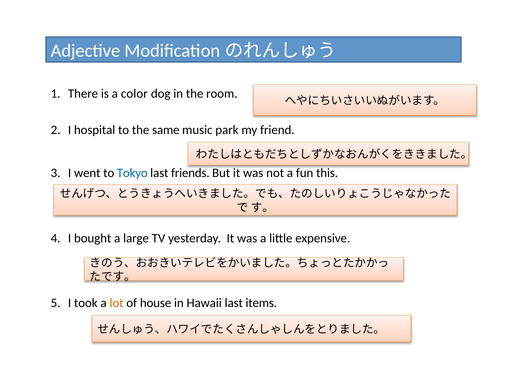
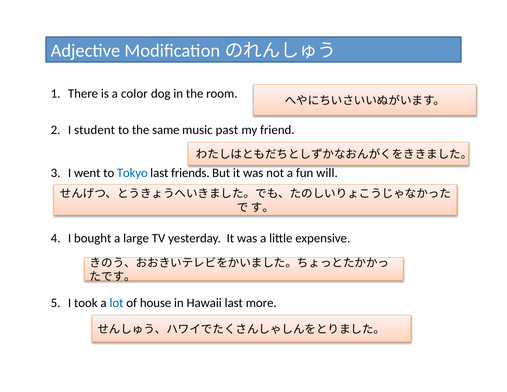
hospital: hospital -> student
park: park -> past
this: this -> will
lot colour: orange -> blue
items: items -> more
